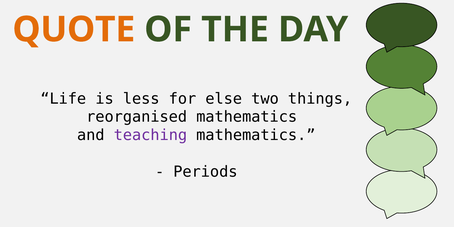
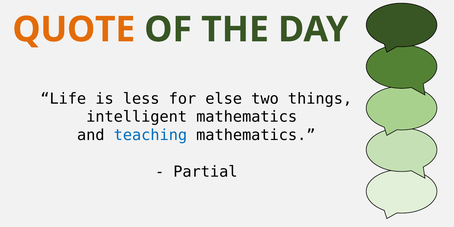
reorganised: reorganised -> intelligent
teaching colour: purple -> blue
Periods: Periods -> Partial
